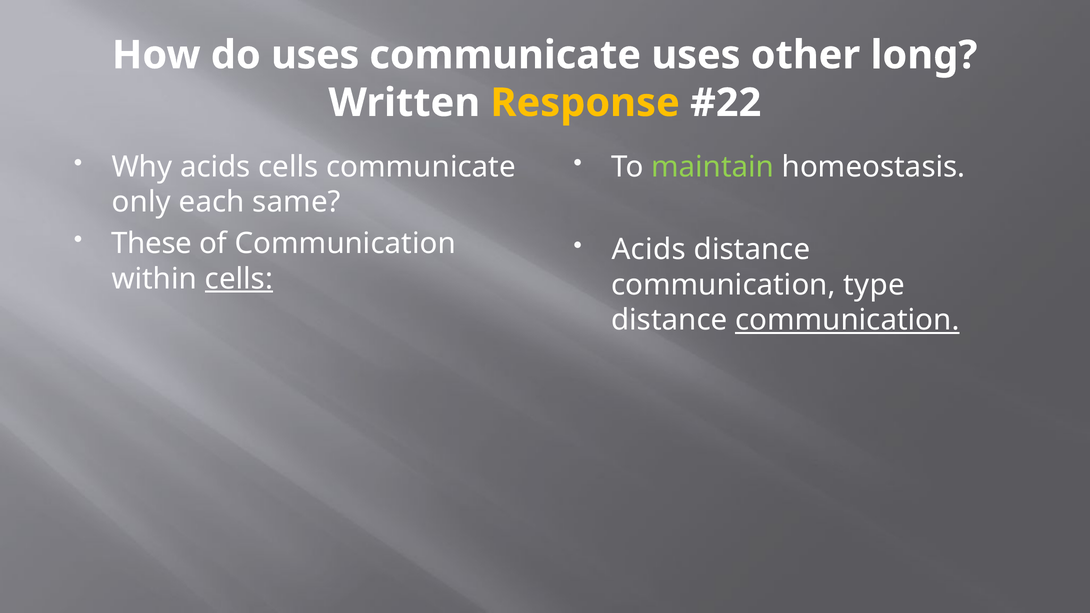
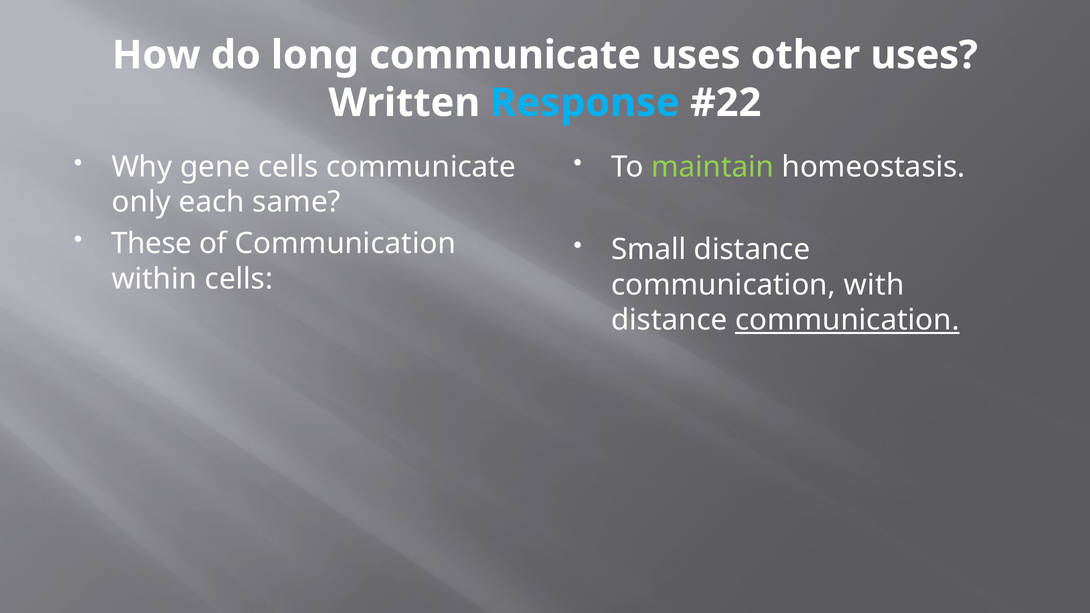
do uses: uses -> long
other long: long -> uses
Response colour: yellow -> light blue
Why acids: acids -> gene
Acids at (649, 249): Acids -> Small
cells at (239, 279) underline: present -> none
type: type -> with
